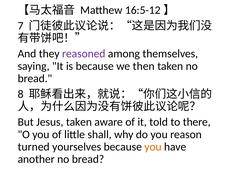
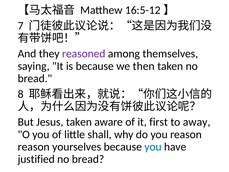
told: told -> first
there: there -> away
turned at (34, 147): turned -> reason
you at (153, 147) colour: orange -> blue
another: another -> justified
